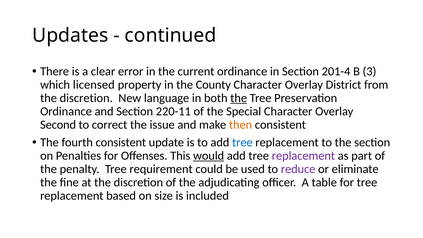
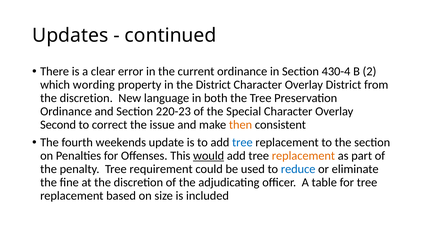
201-4: 201-4 -> 430-4
3: 3 -> 2
licensed: licensed -> wording
the County: County -> District
the at (239, 98) underline: present -> none
220-11: 220-11 -> 220-23
fourth consistent: consistent -> weekends
replacement at (303, 156) colour: purple -> orange
reduce colour: purple -> blue
